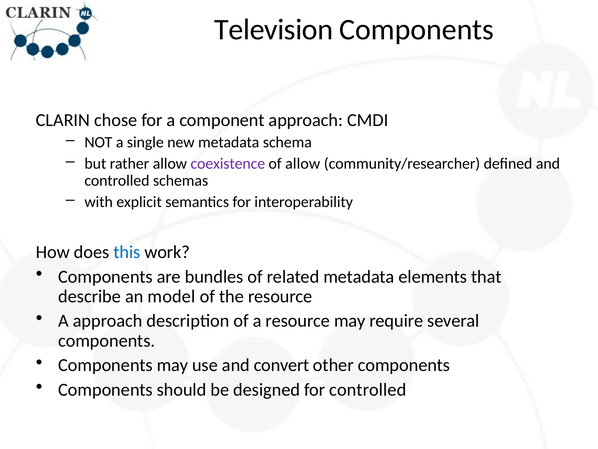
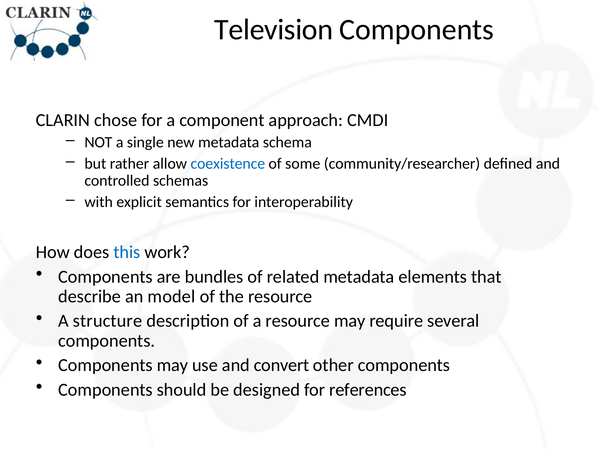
coexistence colour: purple -> blue
of allow: allow -> some
A approach: approach -> structure
for controlled: controlled -> references
